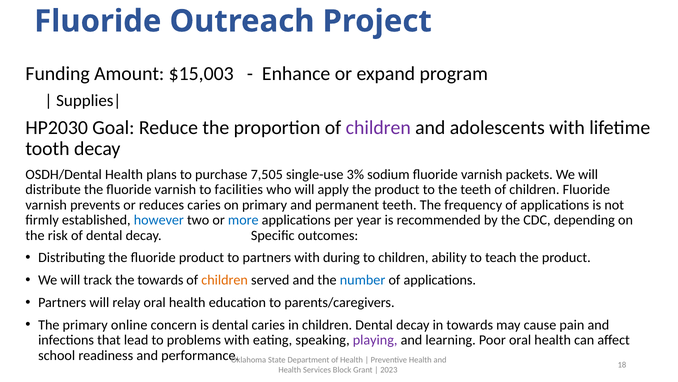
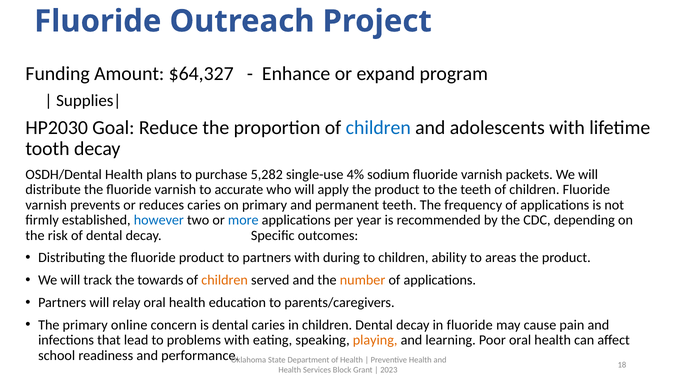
$15,003: $15,003 -> $64,327
children at (378, 127) colour: purple -> blue
7,505: 7,505 -> 5,282
3%: 3% -> 4%
facilities: facilities -> accurate
teach: teach -> areas
number colour: blue -> orange
in towards: towards -> fluoride
playing colour: purple -> orange
